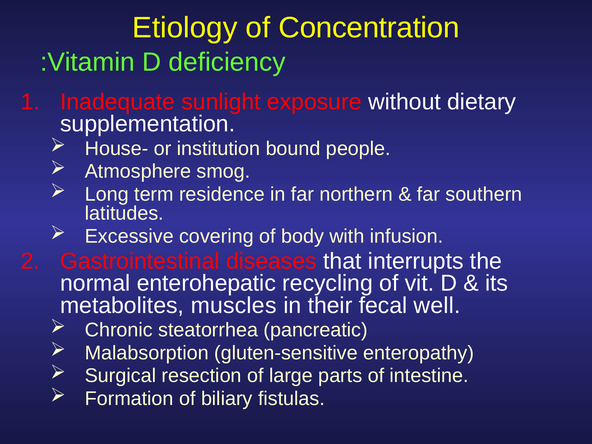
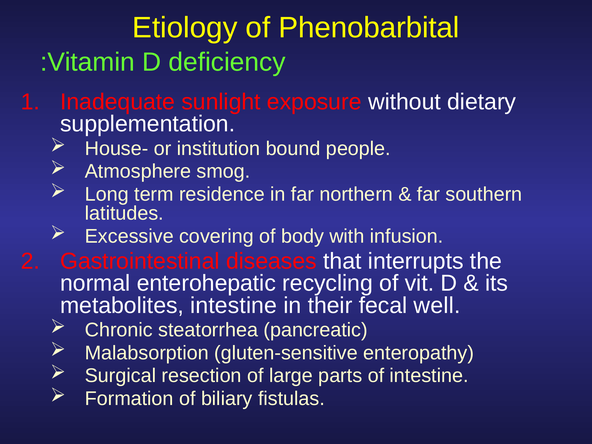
Concentration: Concentration -> Phenobarbital
metabolites muscles: muscles -> intestine
